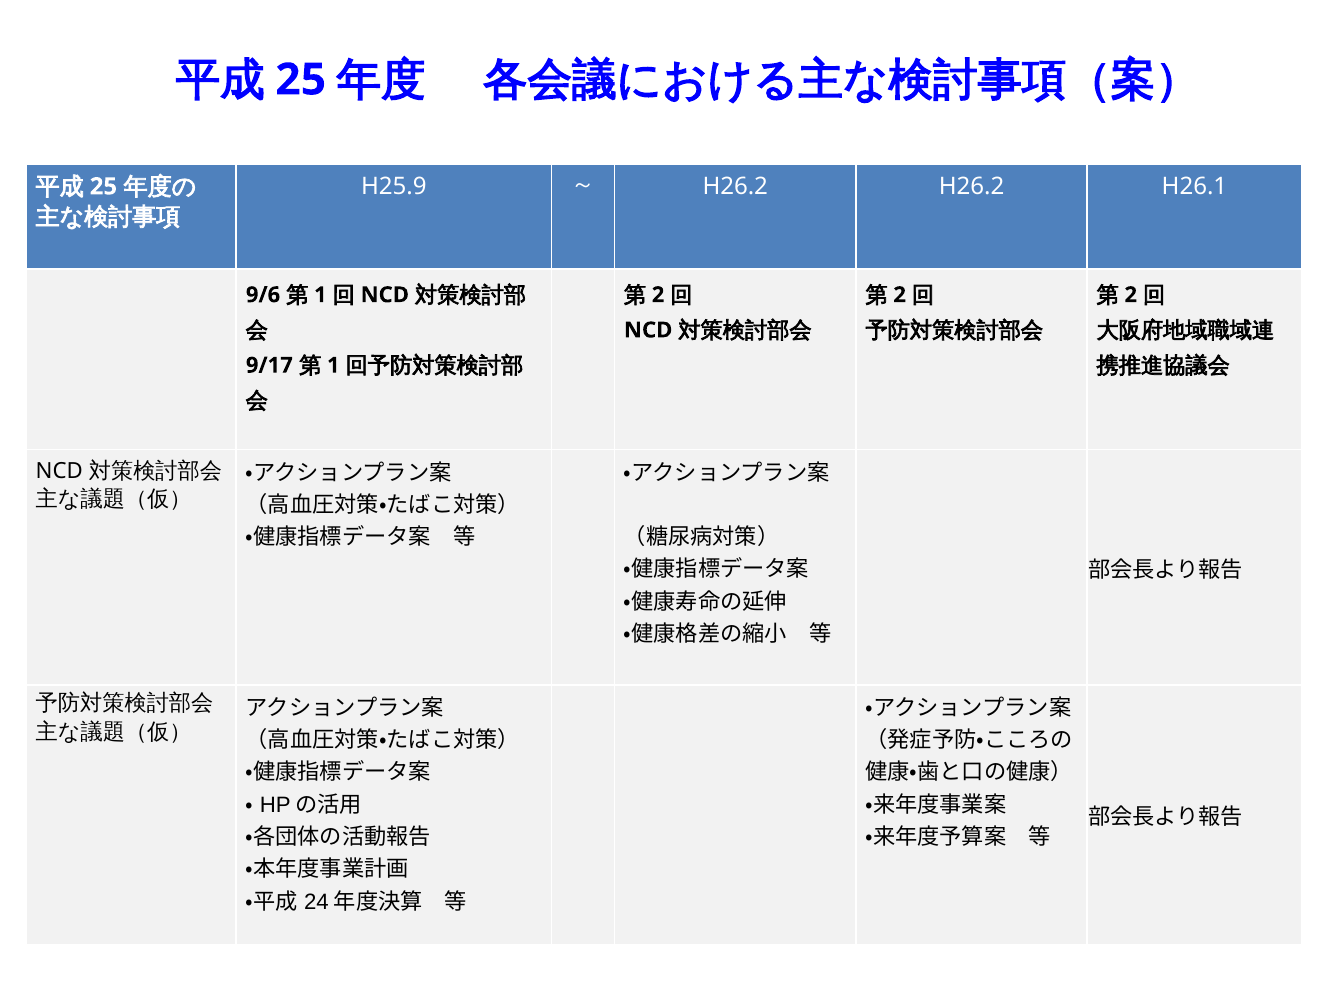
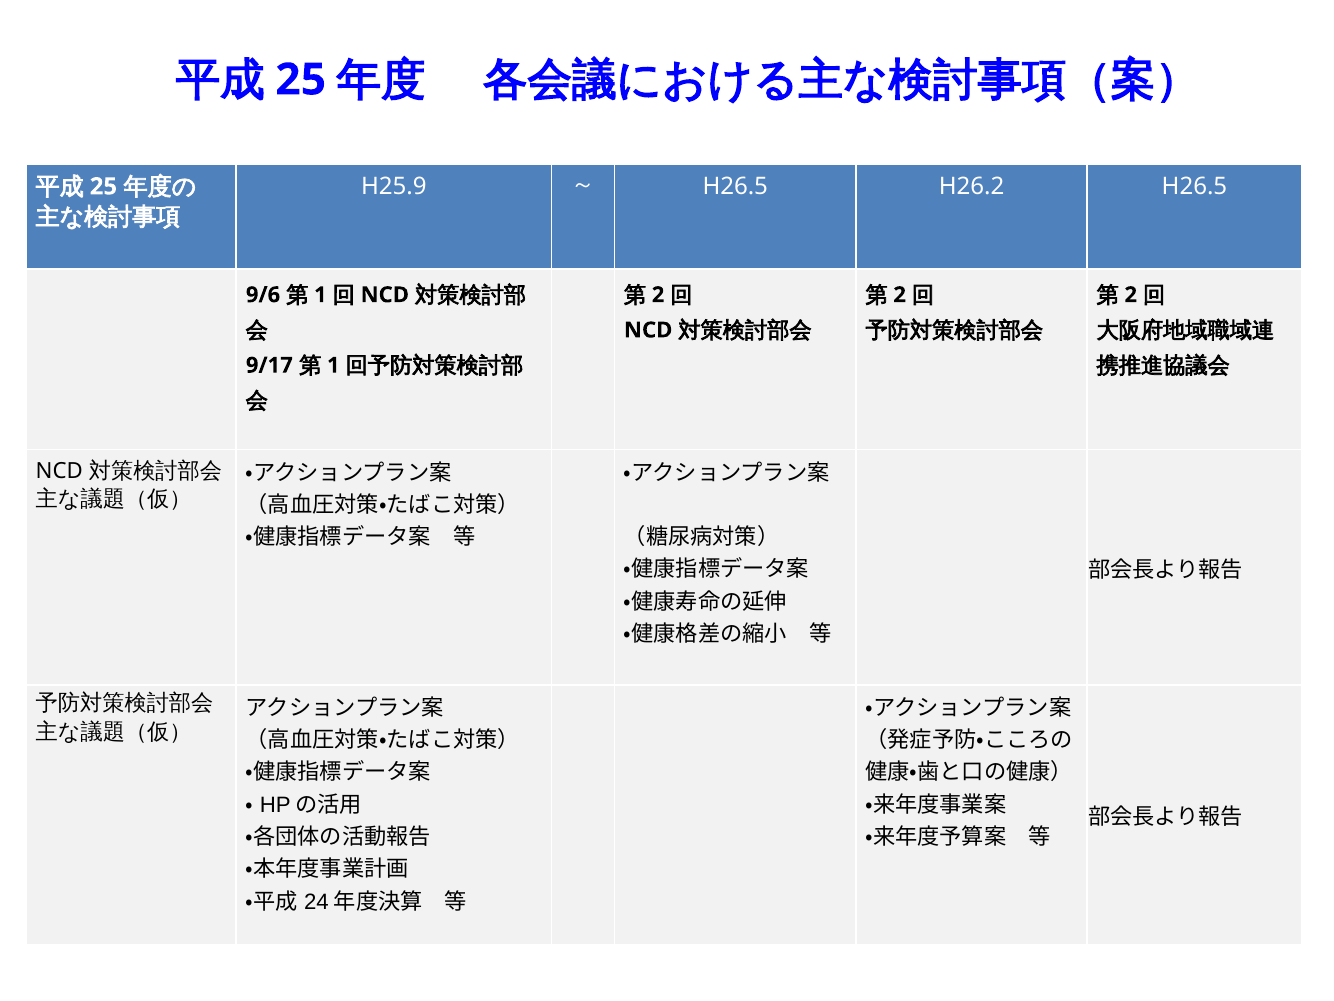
H26.2 at (735, 186): H26.2 -> H26.5
H26.2 H26.1: H26.1 -> H26.5
